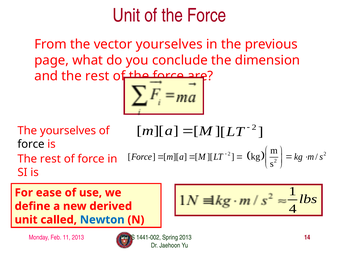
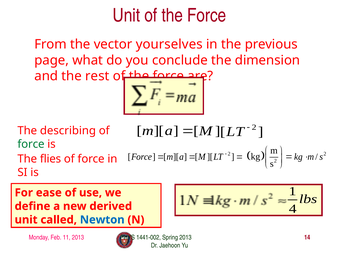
The yourselves: yourselves -> describing
force at (31, 144) colour: black -> green
rest at (50, 159): rest -> flies
